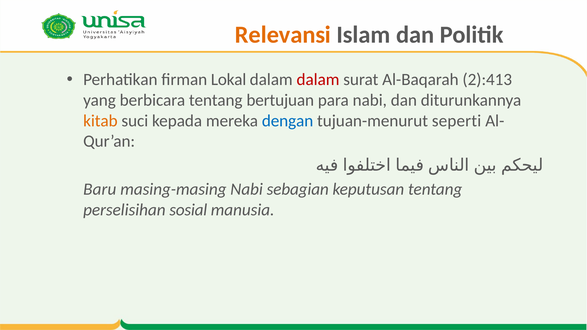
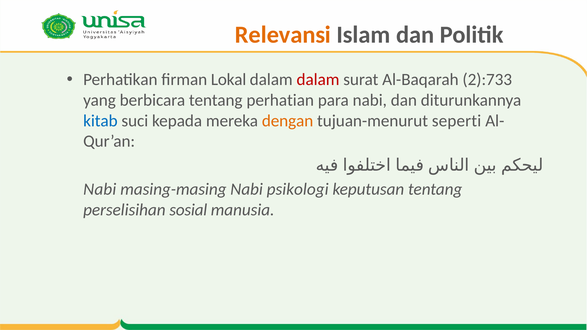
2):413: 2):413 -> 2):733
bertujuan: bertujuan -> perhatian
kitab colour: orange -> blue
dengan colour: blue -> orange
Baru at (100, 189): Baru -> Nabi
sebagian: sebagian -> psikologi
